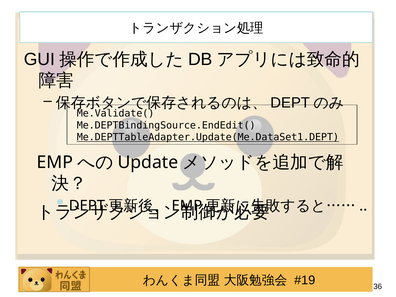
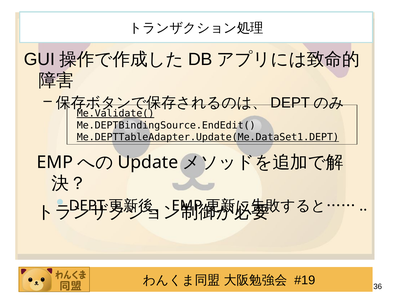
Me.Validate( underline: none -> present
